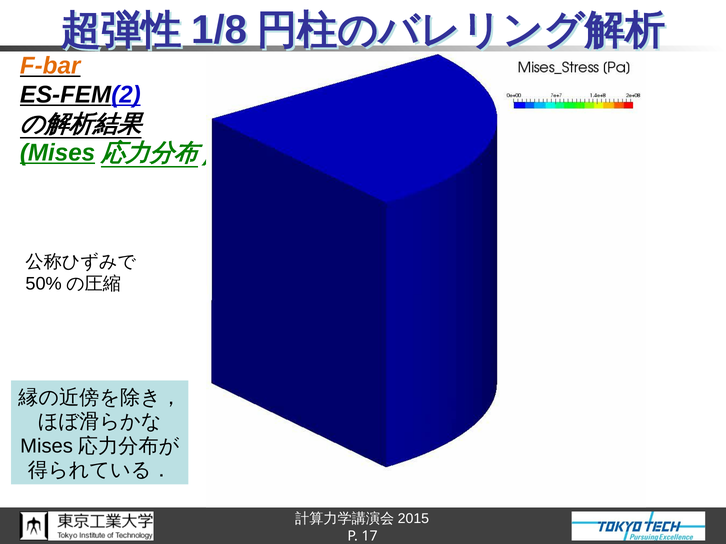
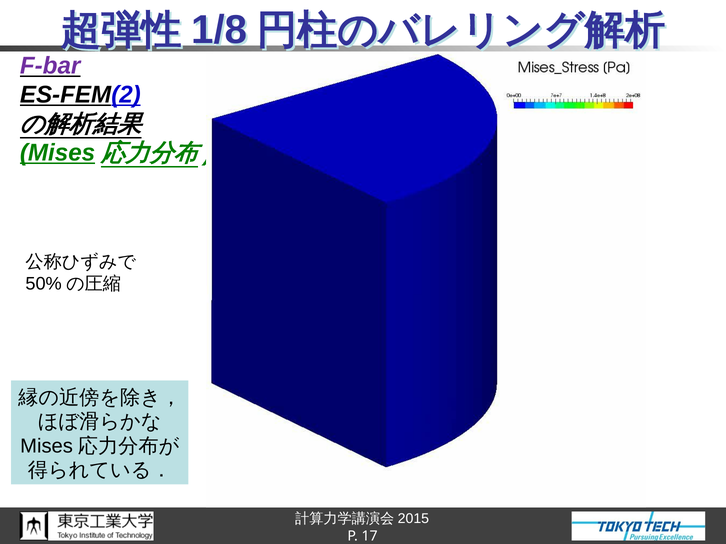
F-bar colour: orange -> purple
